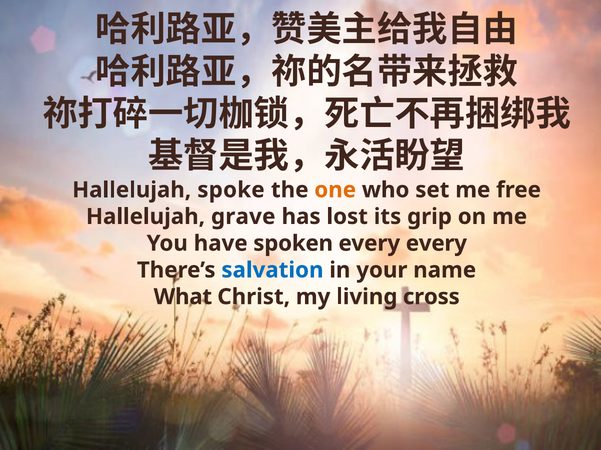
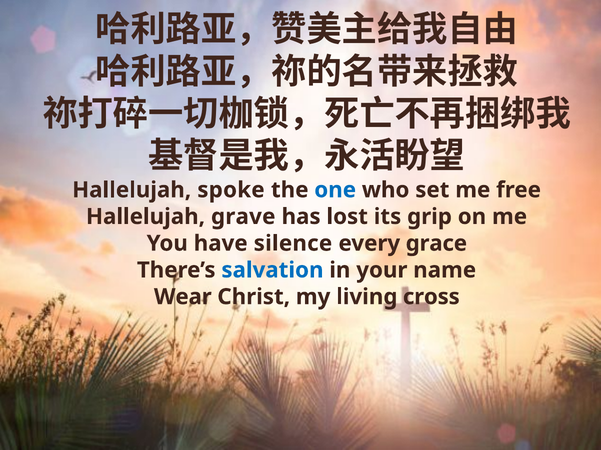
one colour: orange -> blue
spoken: spoken -> silence
every every: every -> grace
What: What -> Wear
